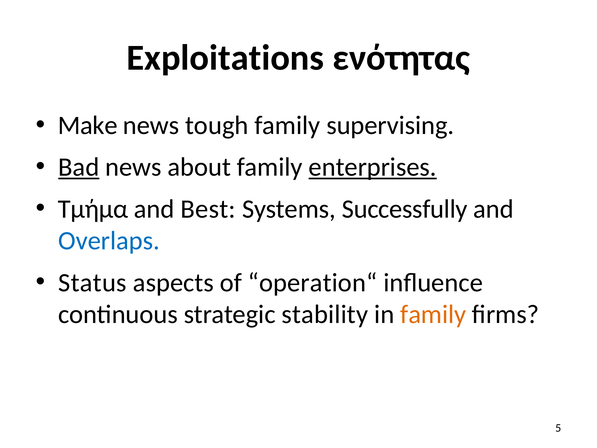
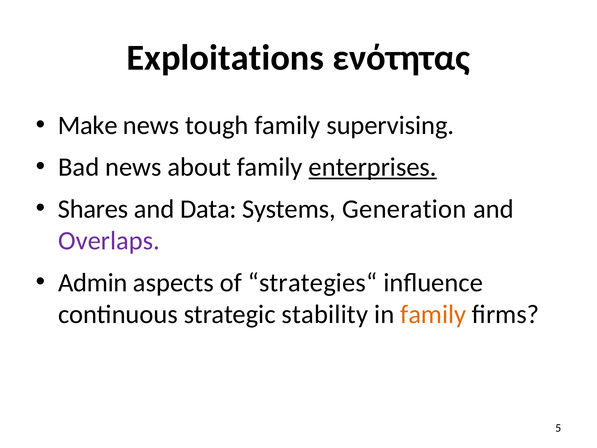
Bad underline: present -> none
Τμήμα: Τμήμα -> Shares
Best: Best -> Data
Successfully: Successfully -> Generation
Overlaps colour: blue -> purple
Status: Status -> Admin
operation“: operation“ -> strategies“
